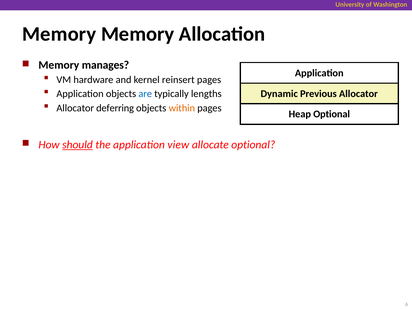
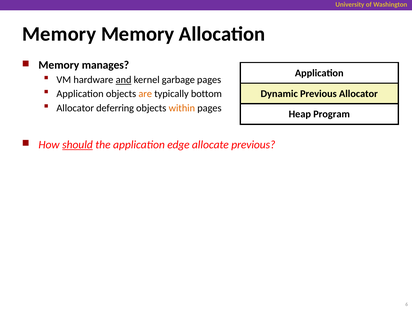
and underline: none -> present
reinsert: reinsert -> garbage
are colour: blue -> orange
lengths: lengths -> bottom
Heap Optional: Optional -> Program
view: view -> edge
allocate optional: optional -> previous
